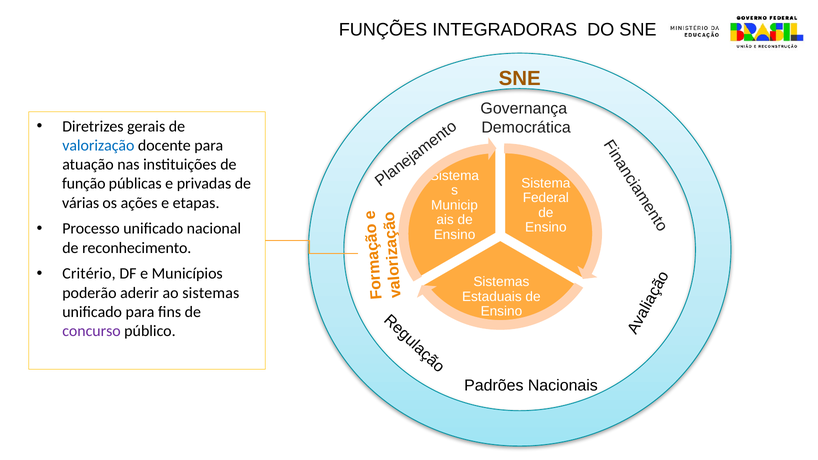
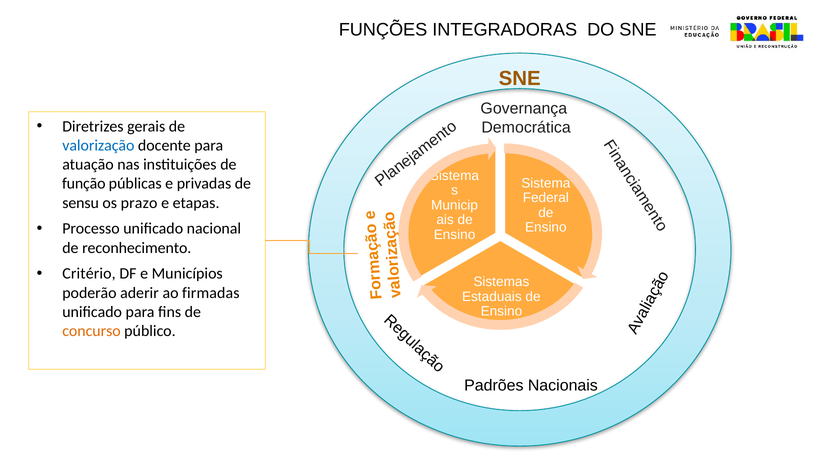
várias: várias -> sensu
ações: ações -> prazo
ao sistemas: sistemas -> firmadas
concurso colour: purple -> orange
